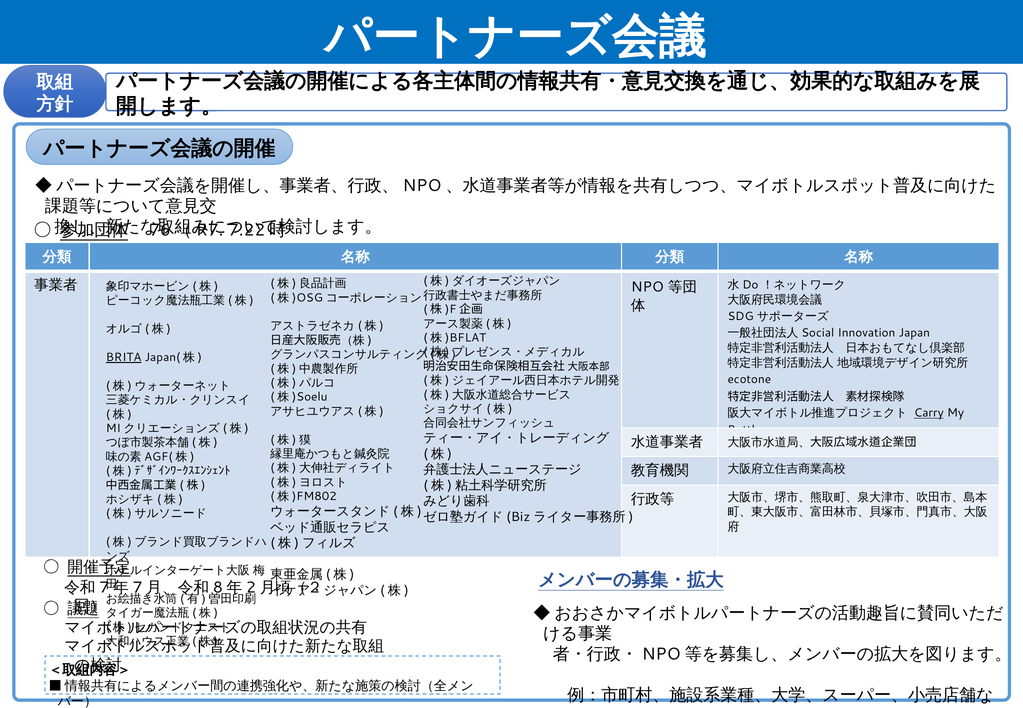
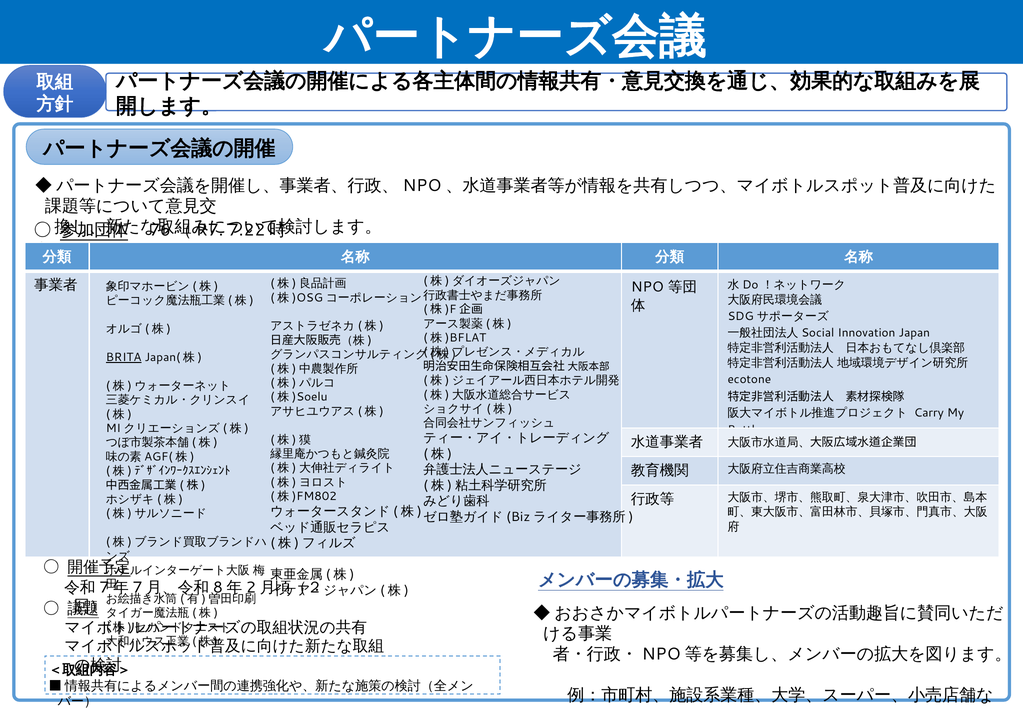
Carry underline: present -> none
